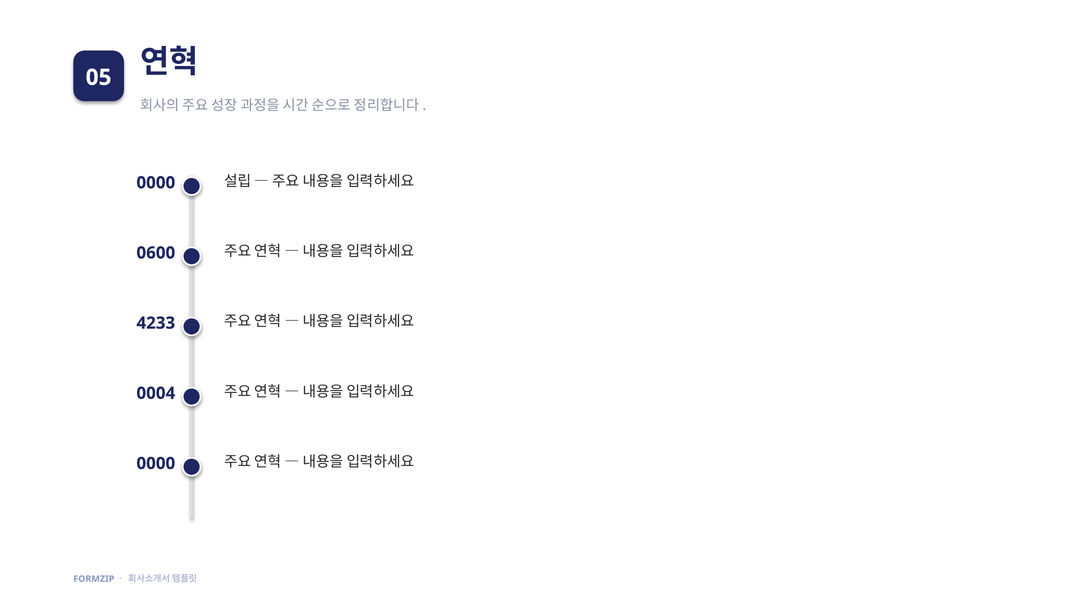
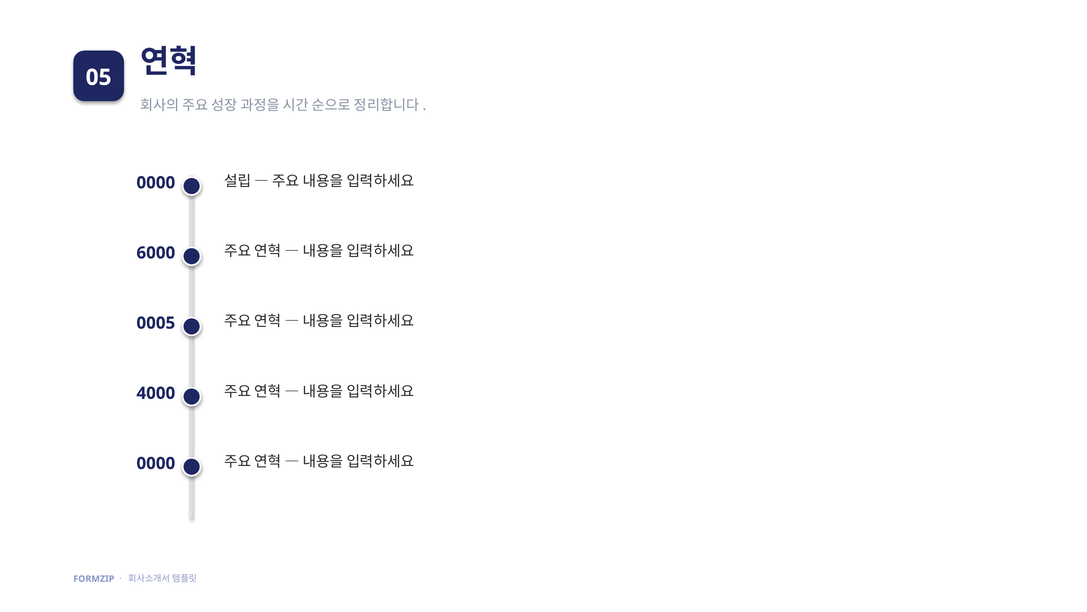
0600: 0600 -> 6000
4233: 4233 -> 0005
0004: 0004 -> 4000
